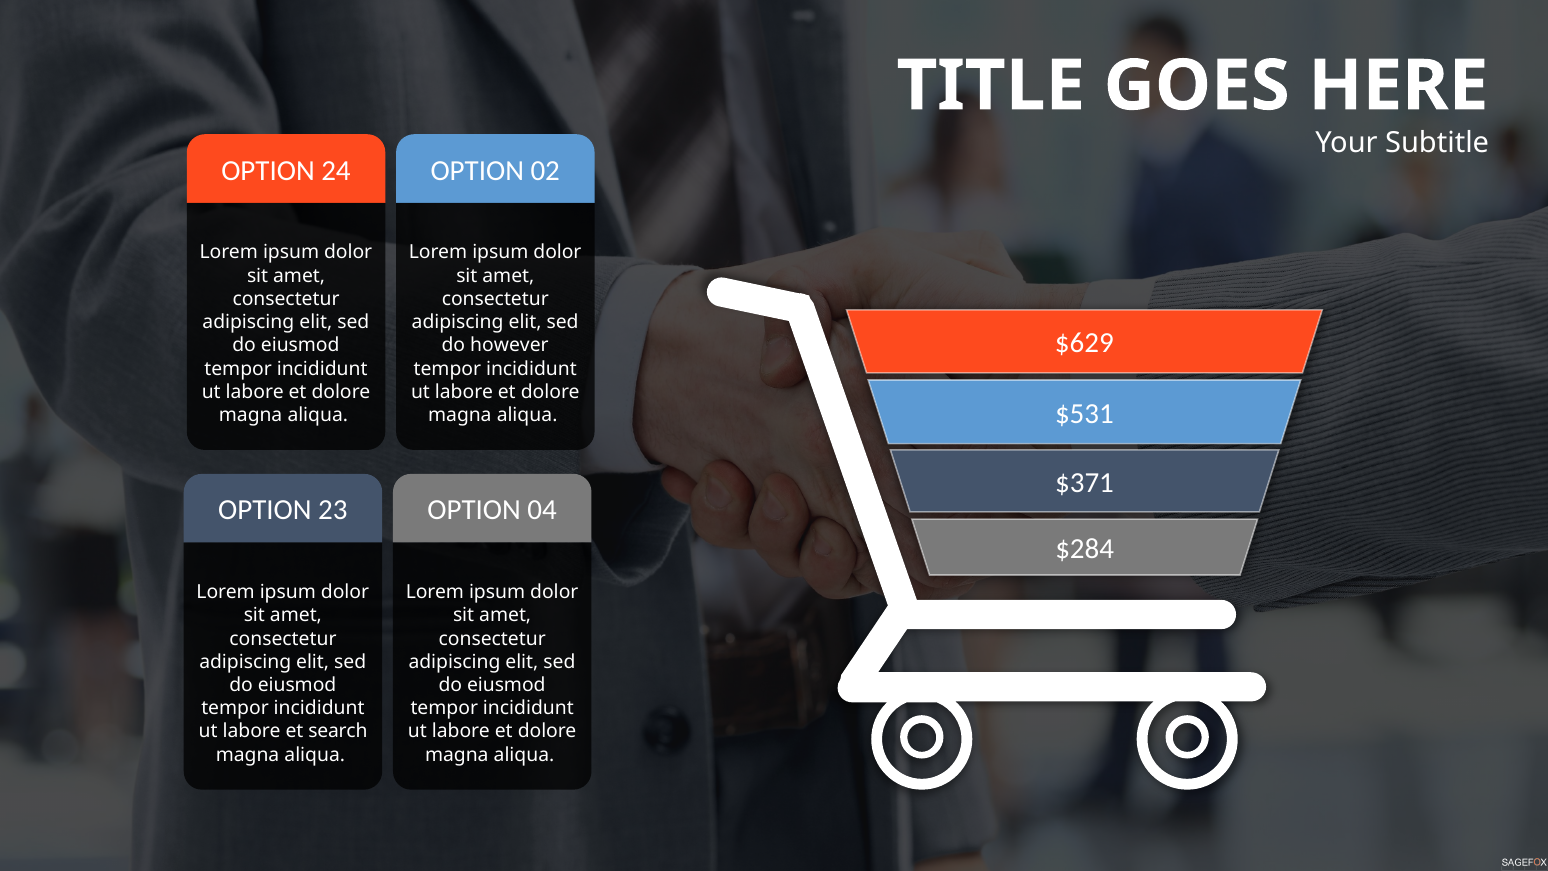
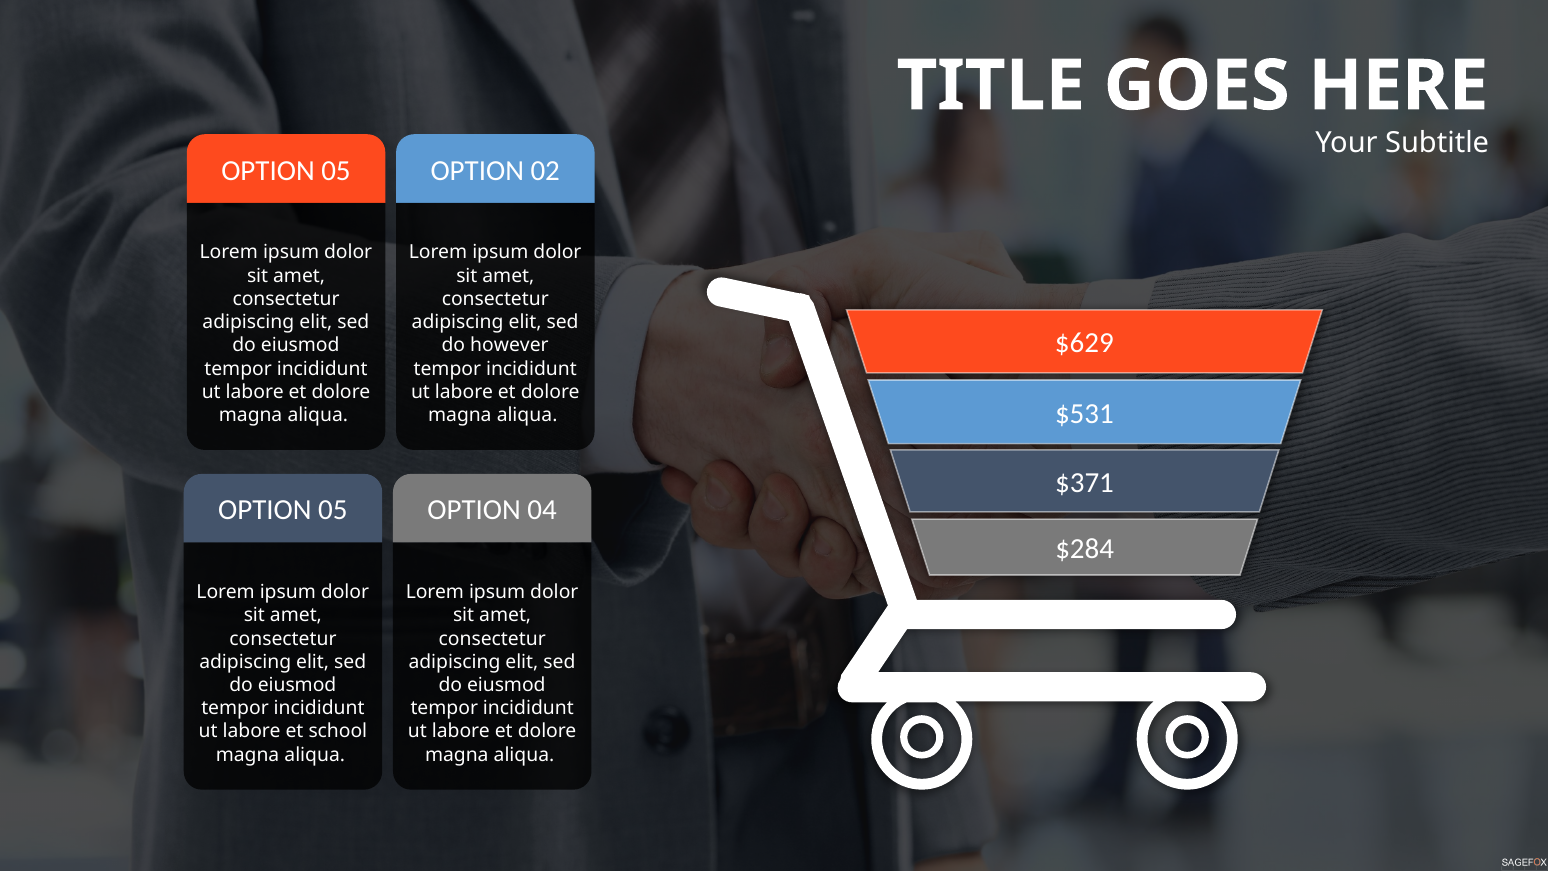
24 at (336, 170): 24 -> 05
23 at (333, 510): 23 -> 05
search: search -> school
